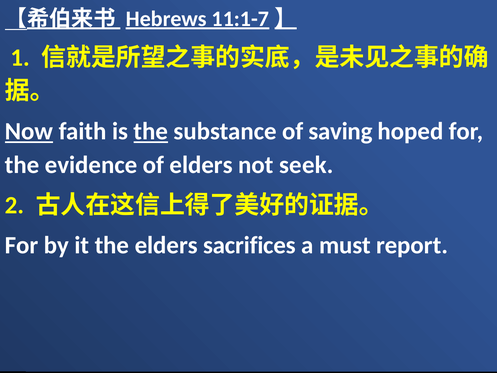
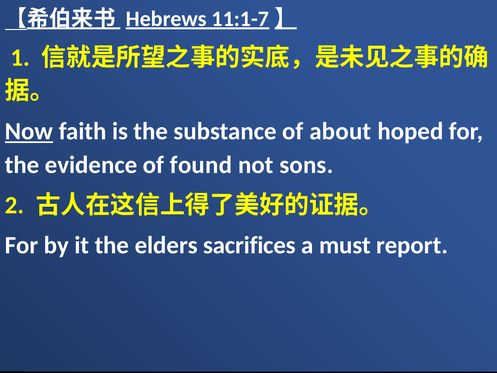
the at (151, 131) underline: present -> none
saving: saving -> about
of elders: elders -> found
seek: seek -> sons
